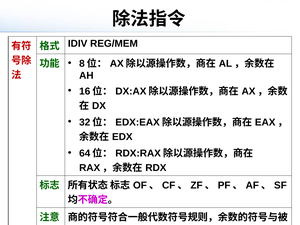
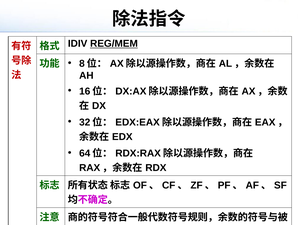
REG/MEM underline: none -> present
